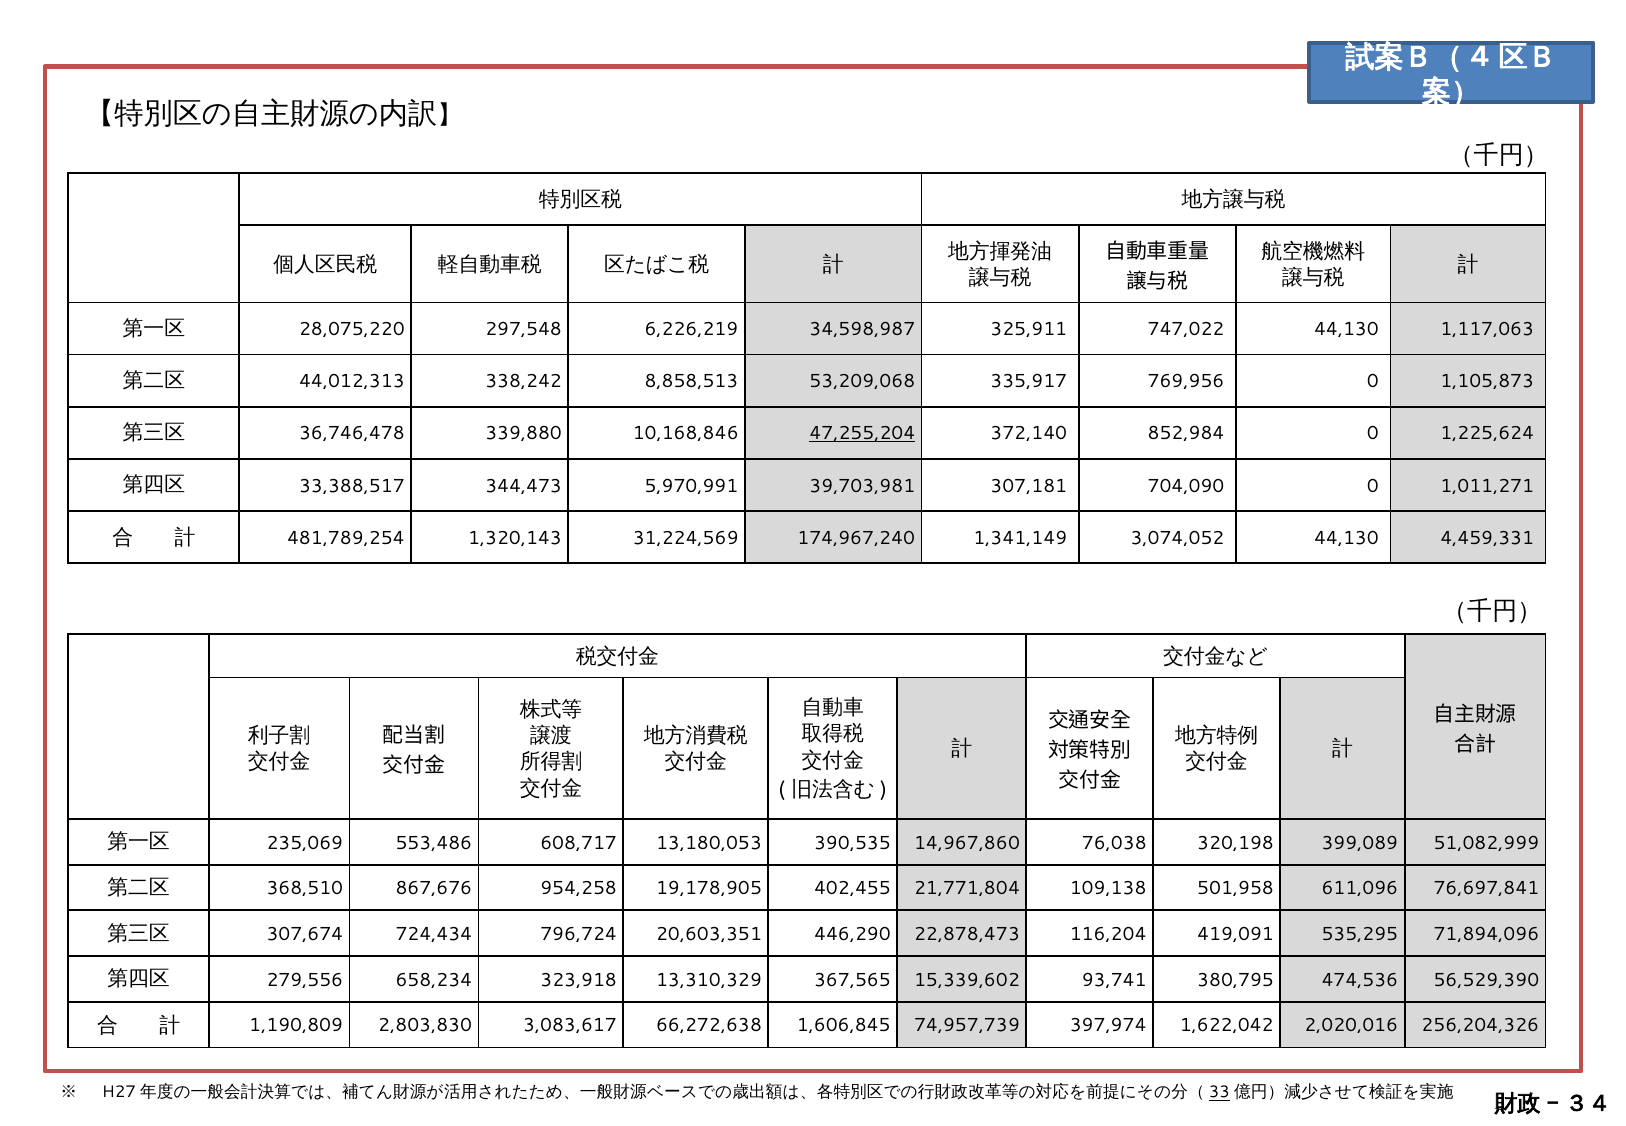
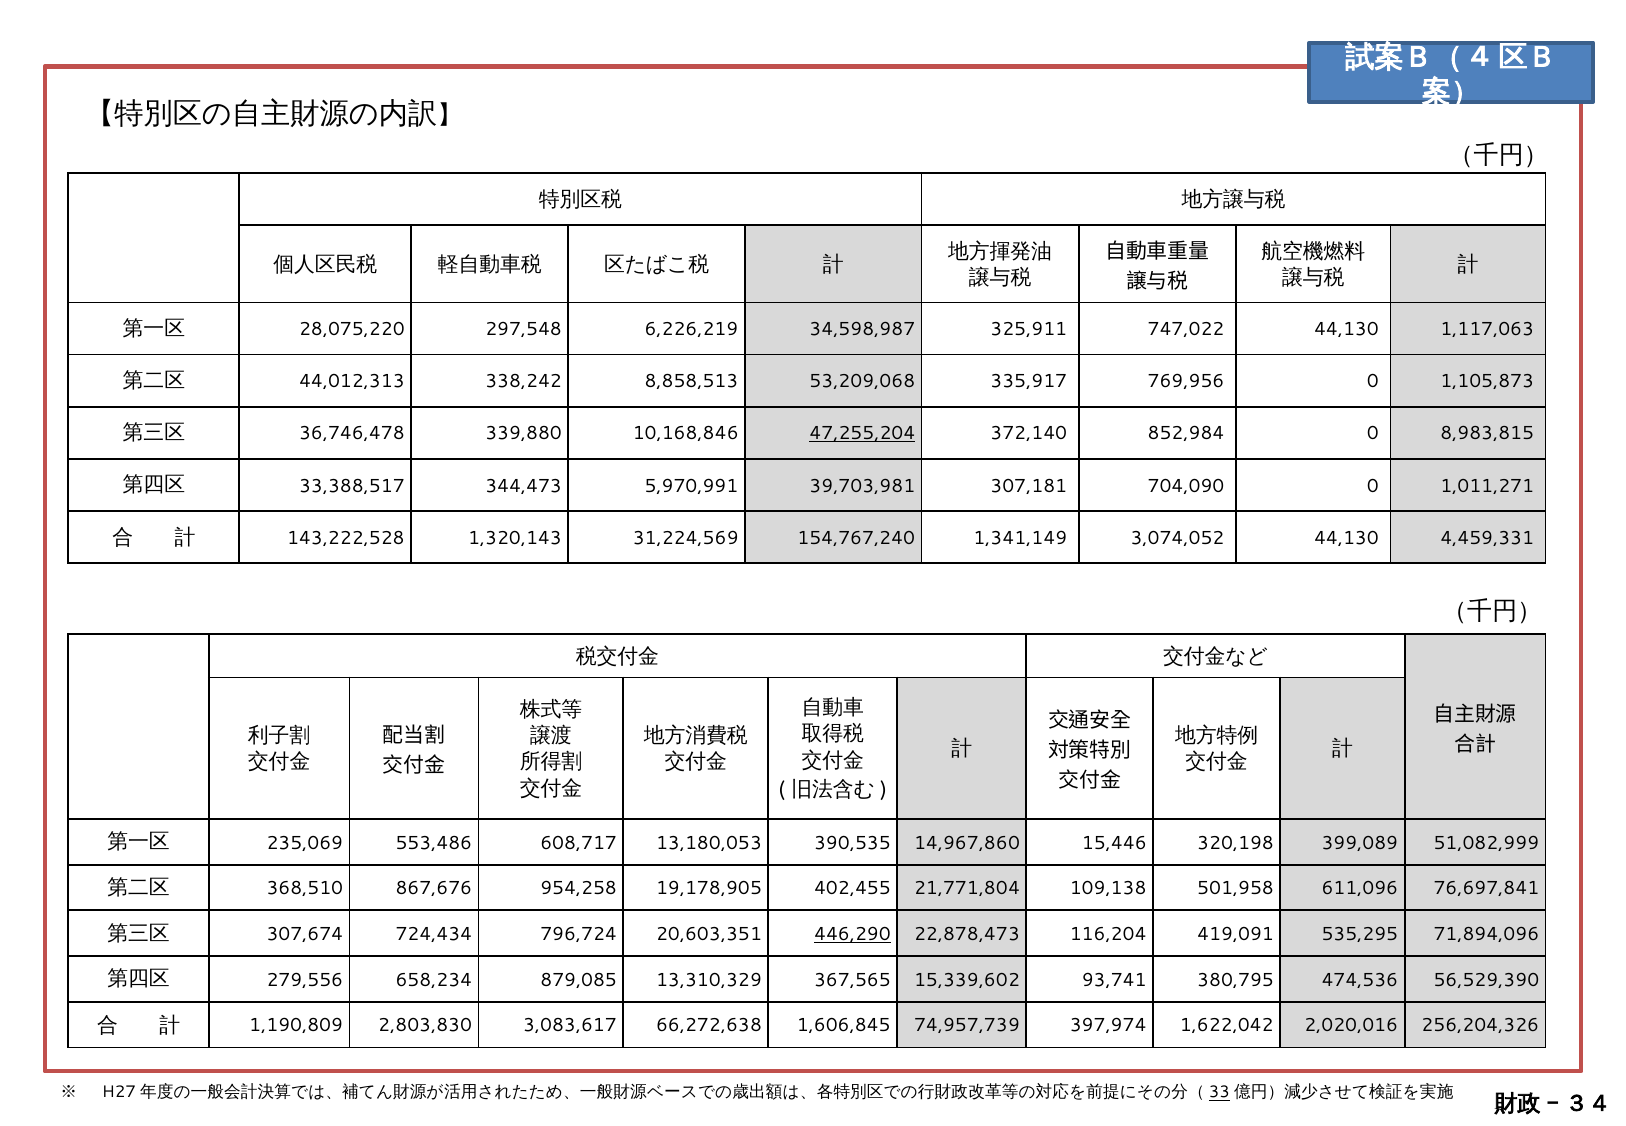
1,225,624: 1,225,624 -> 8,983,815
481,789,254: 481,789,254 -> 143,222,528
174,967,240: 174,967,240 -> 154,767,240
76,038: 76,038 -> 15,446
446,290 underline: none -> present
323,918: 323,918 -> 879,085
